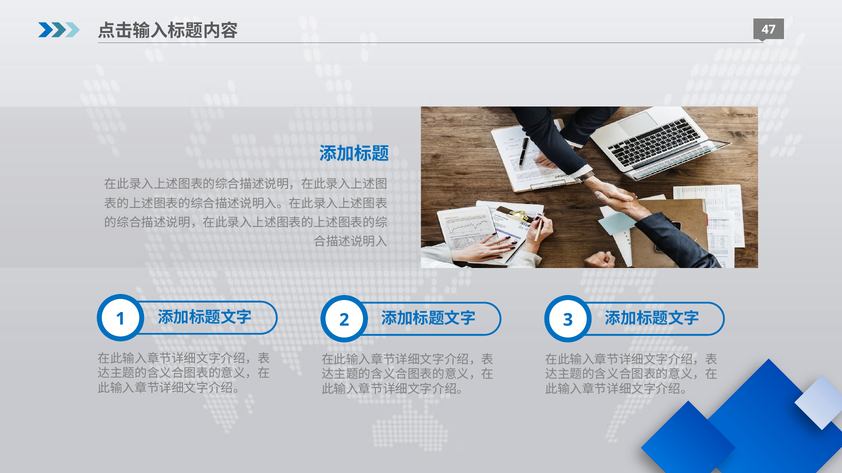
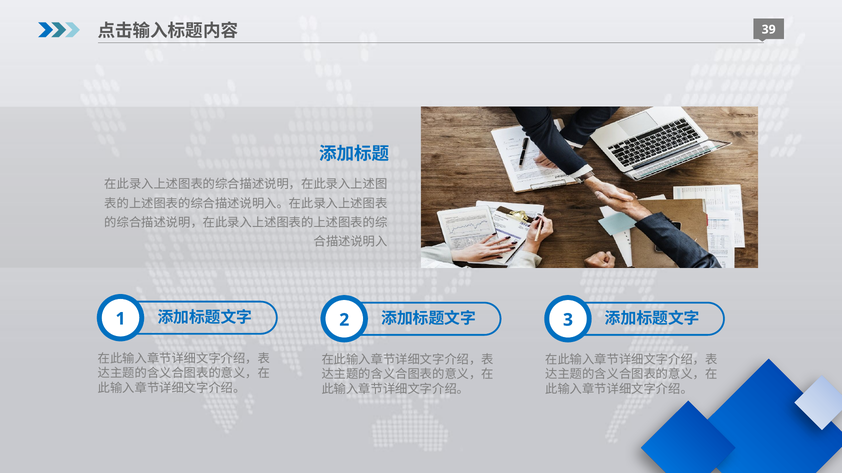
47: 47 -> 39
